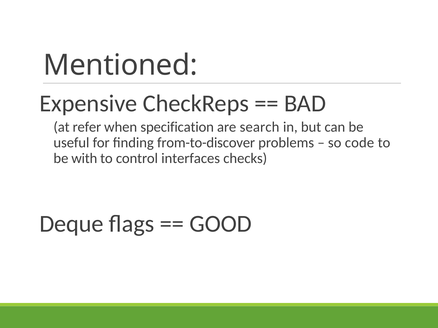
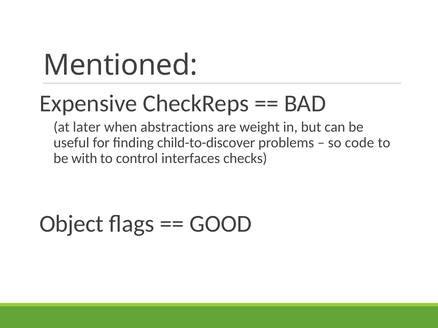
refer: refer -> later
specification: specification -> abstractions
search: search -> weight
from-to-discover: from-to-discover -> child-to-discover
Deque: Deque -> Object
